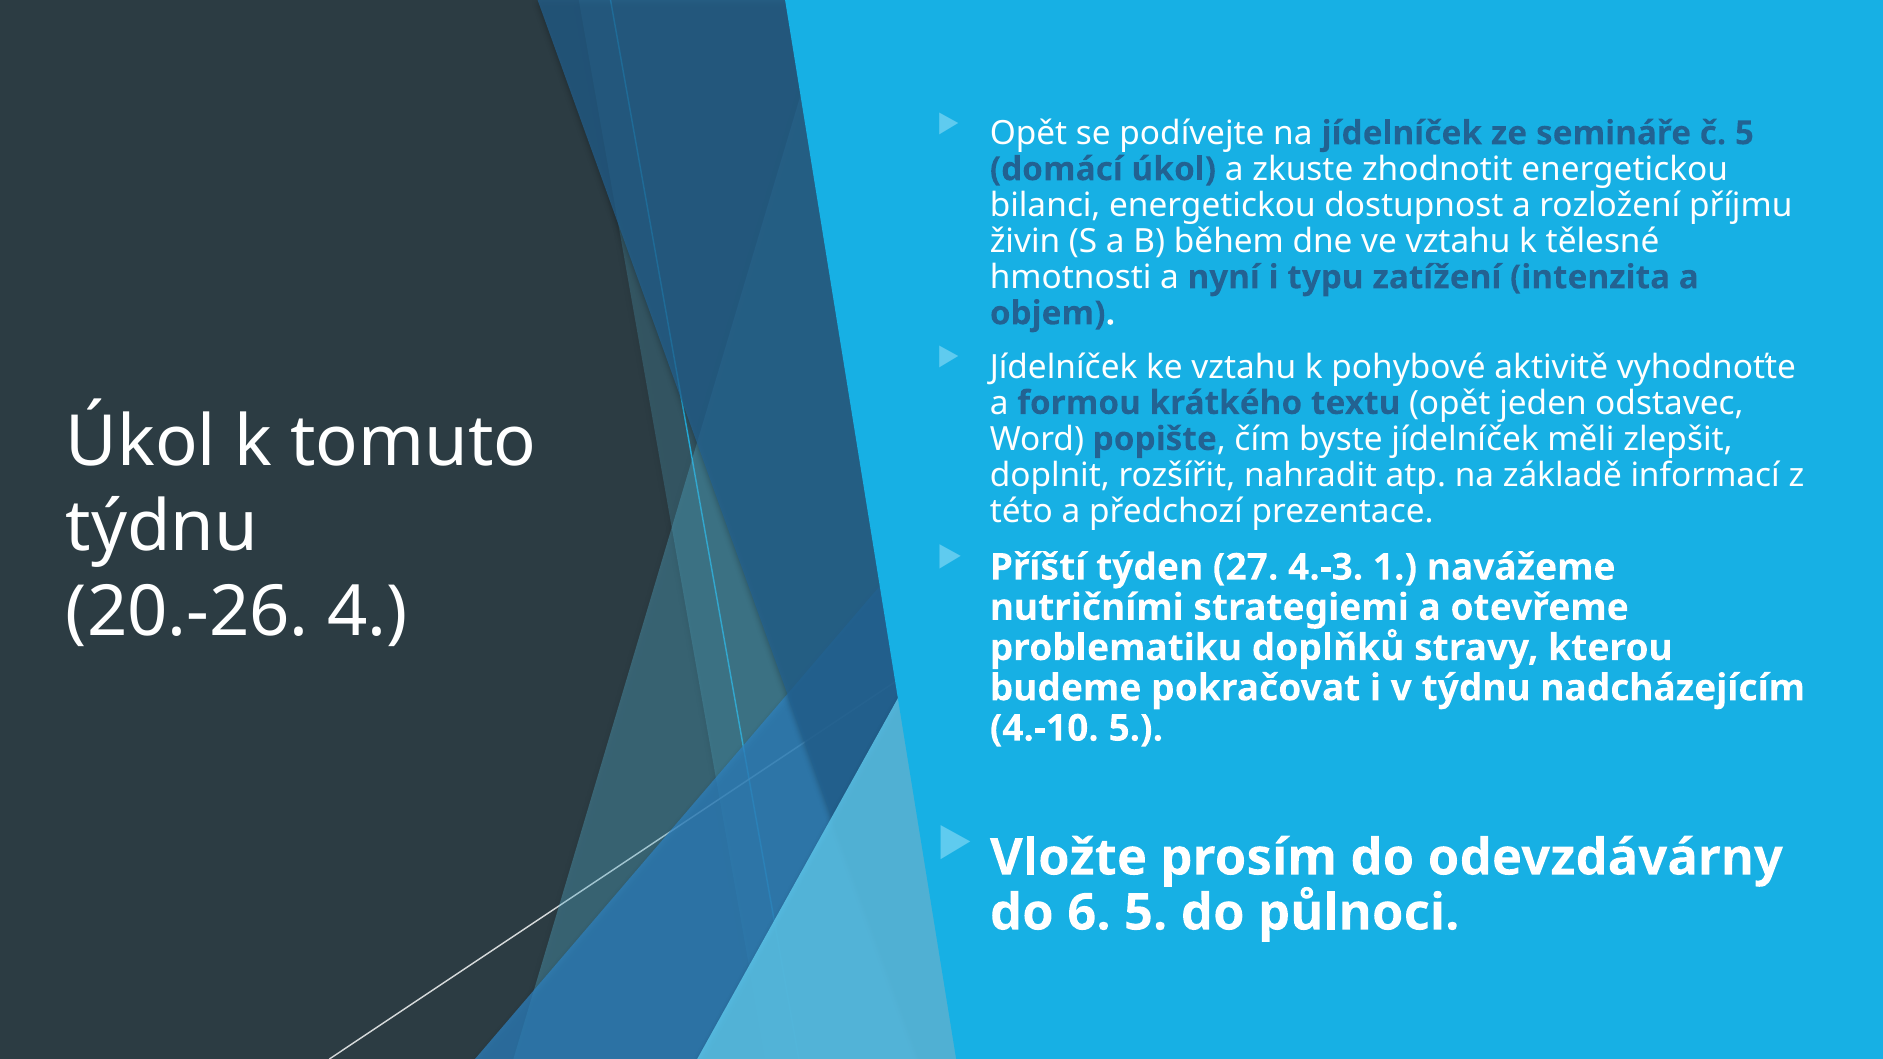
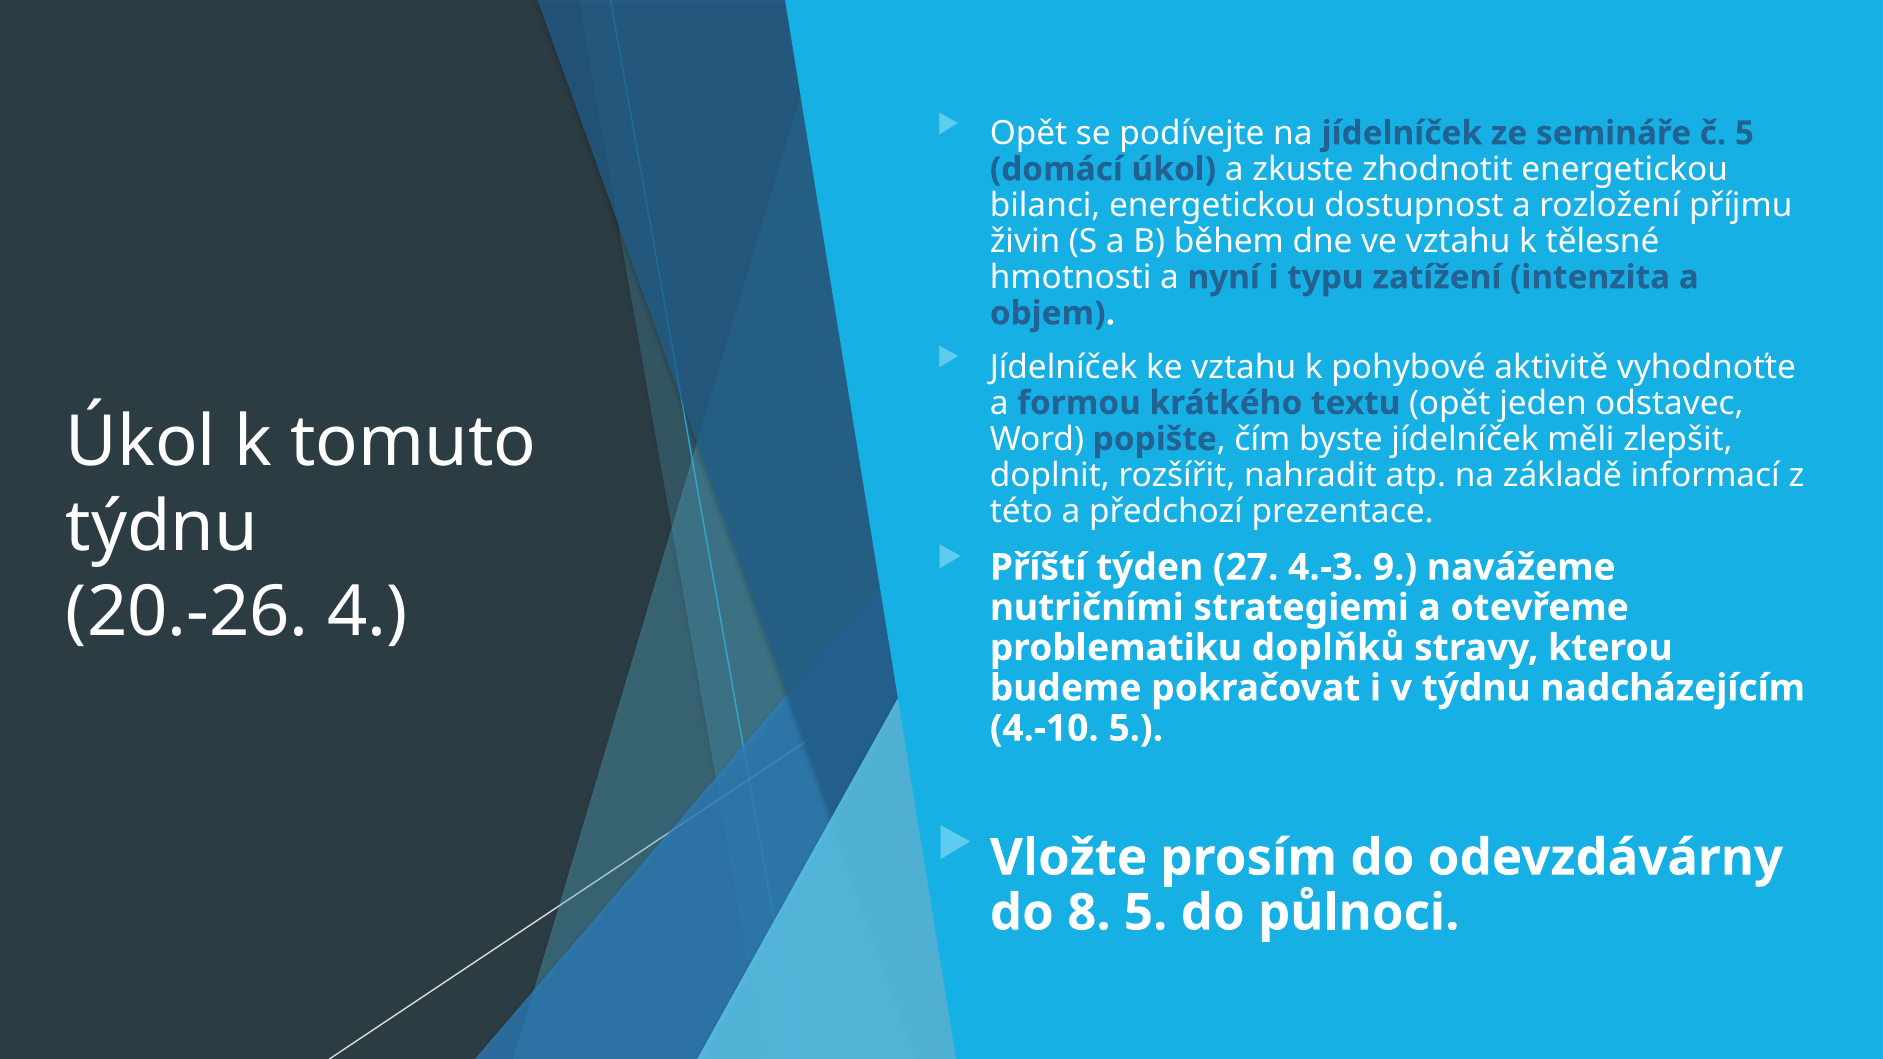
1: 1 -> 9
6: 6 -> 8
